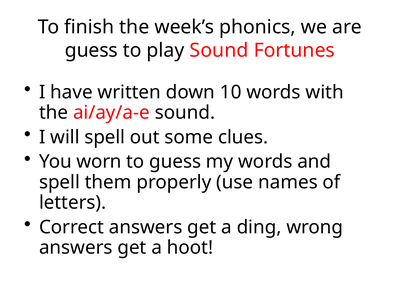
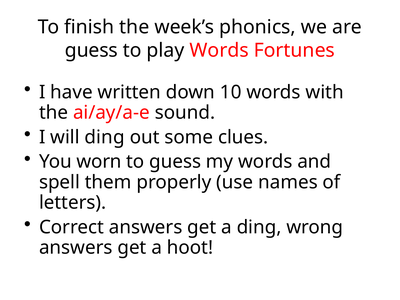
play Sound: Sound -> Words
will spell: spell -> ding
